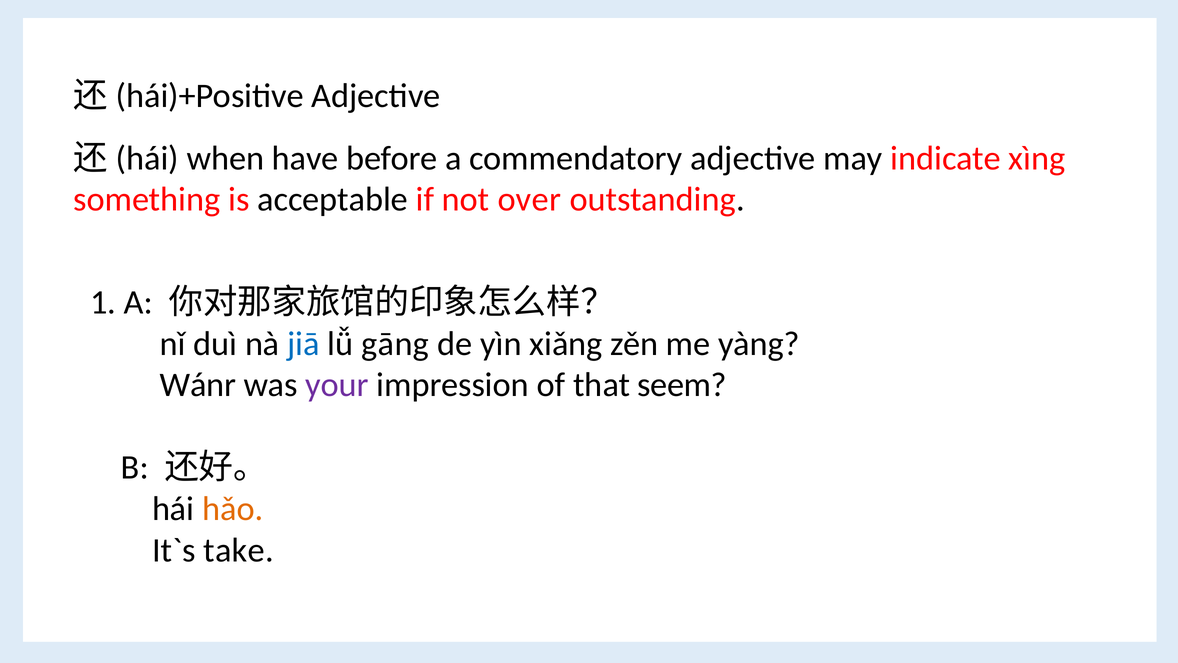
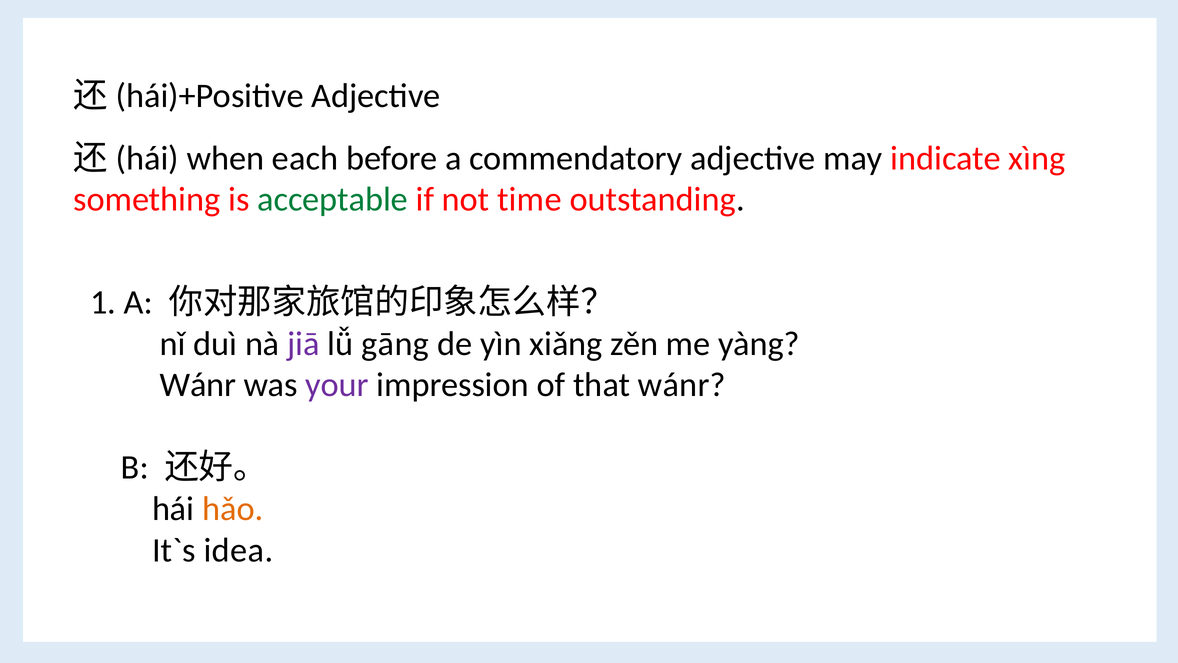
have: have -> each
acceptable colour: black -> green
over: over -> time
jiā colour: blue -> purple
that seem: seem -> wánr
take: take -> idea
